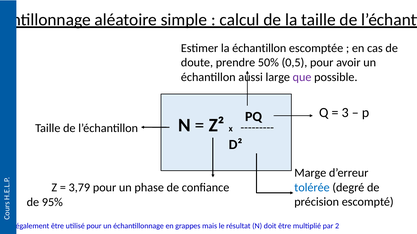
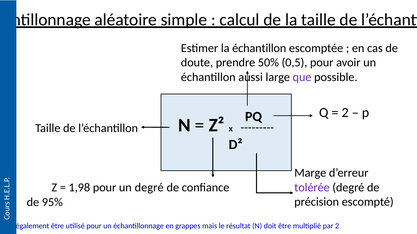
3 at (345, 113): 3 -> 2
tolérée colour: blue -> purple
3,79: 3,79 -> 1,98
un phase: phase -> degré
